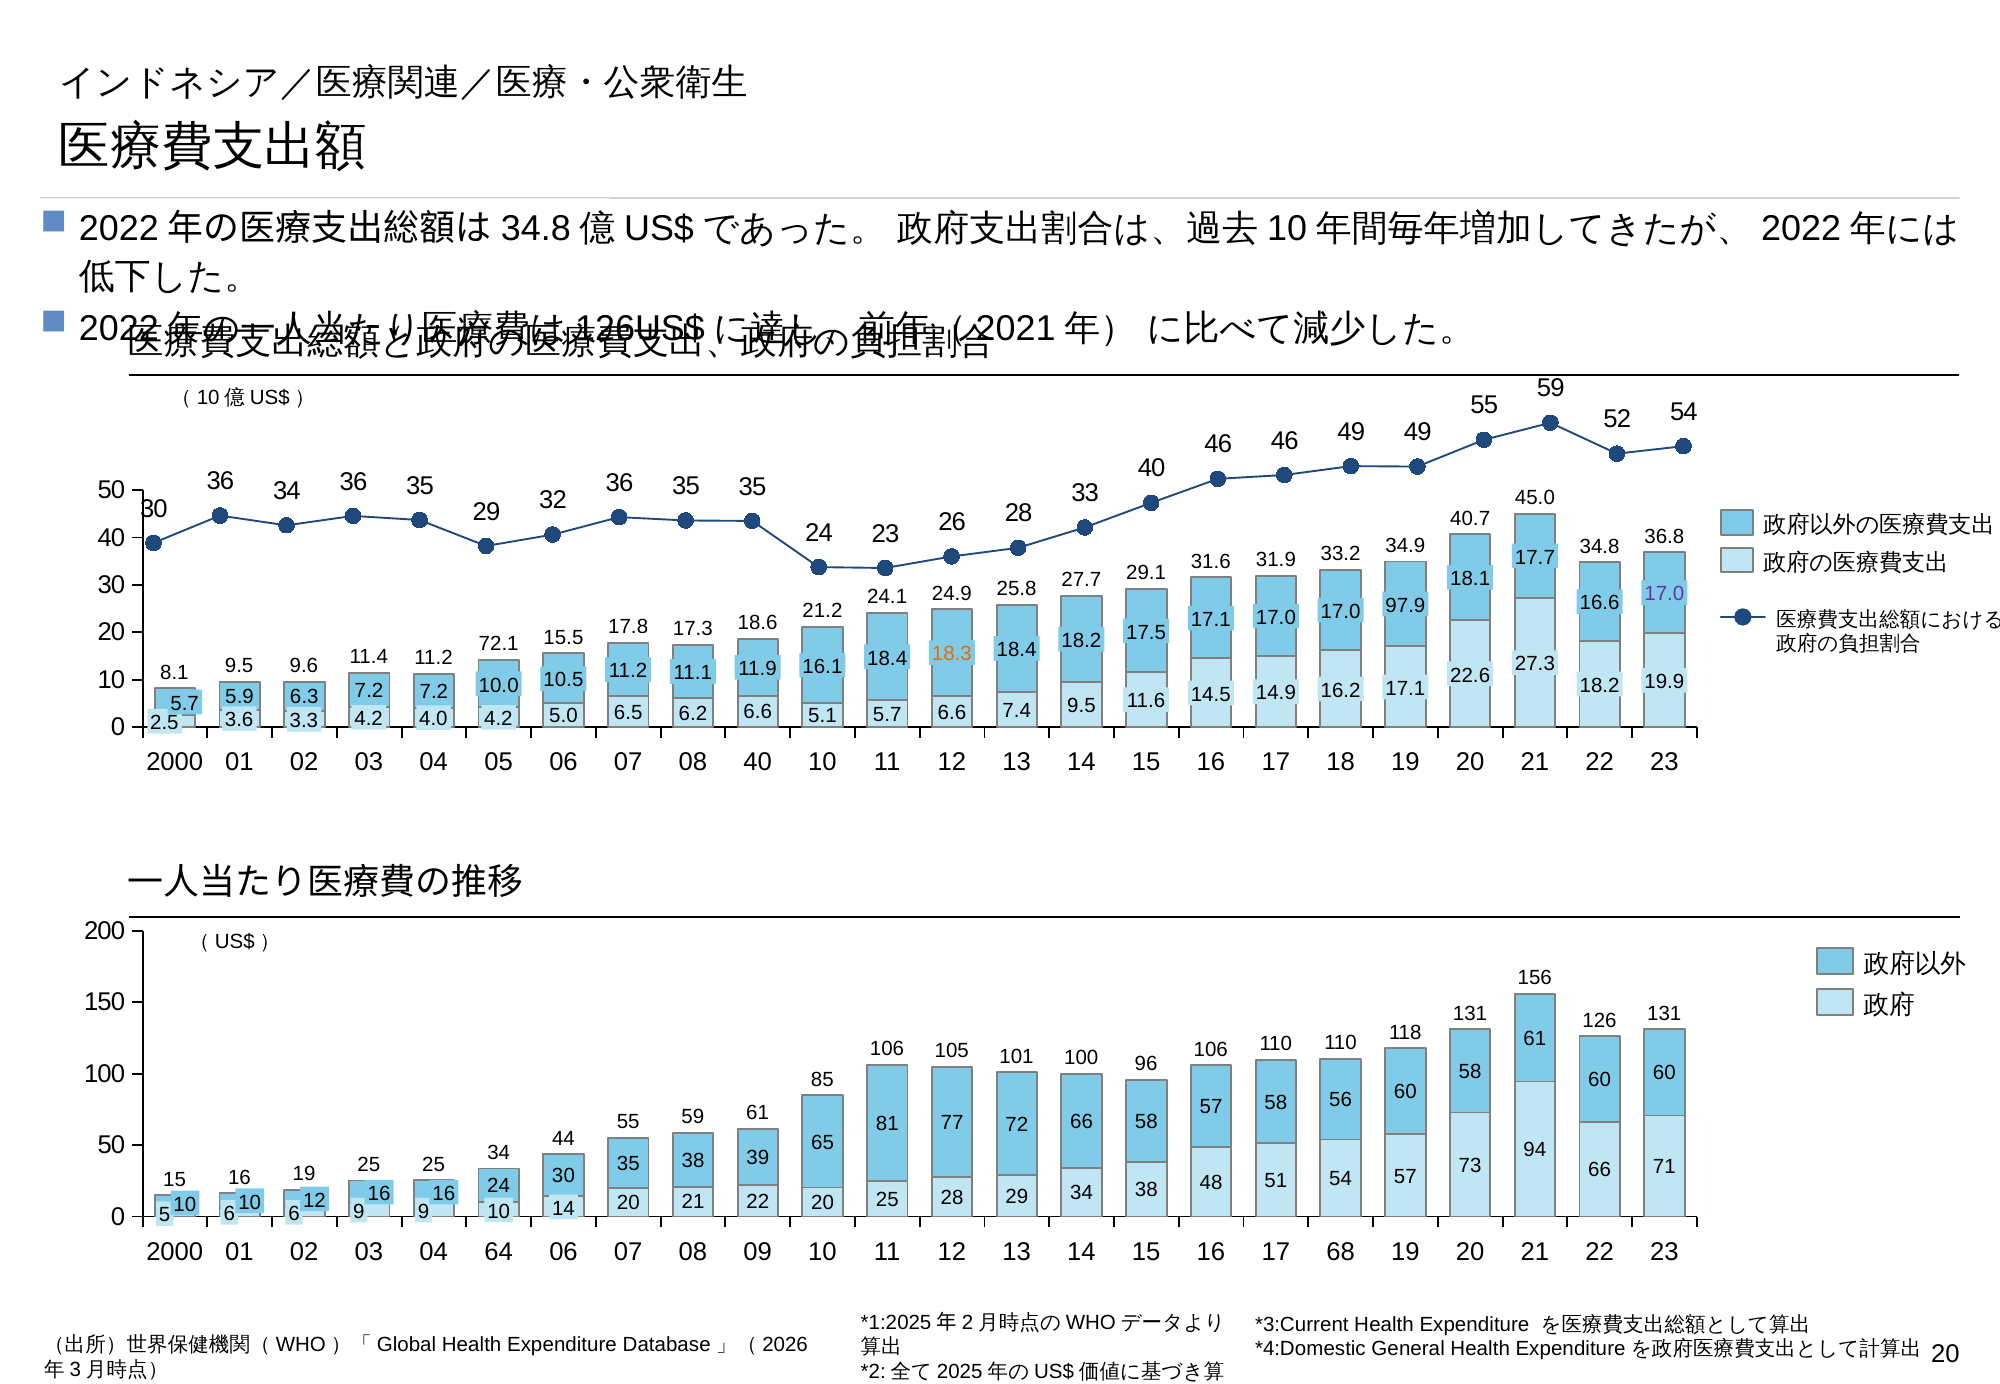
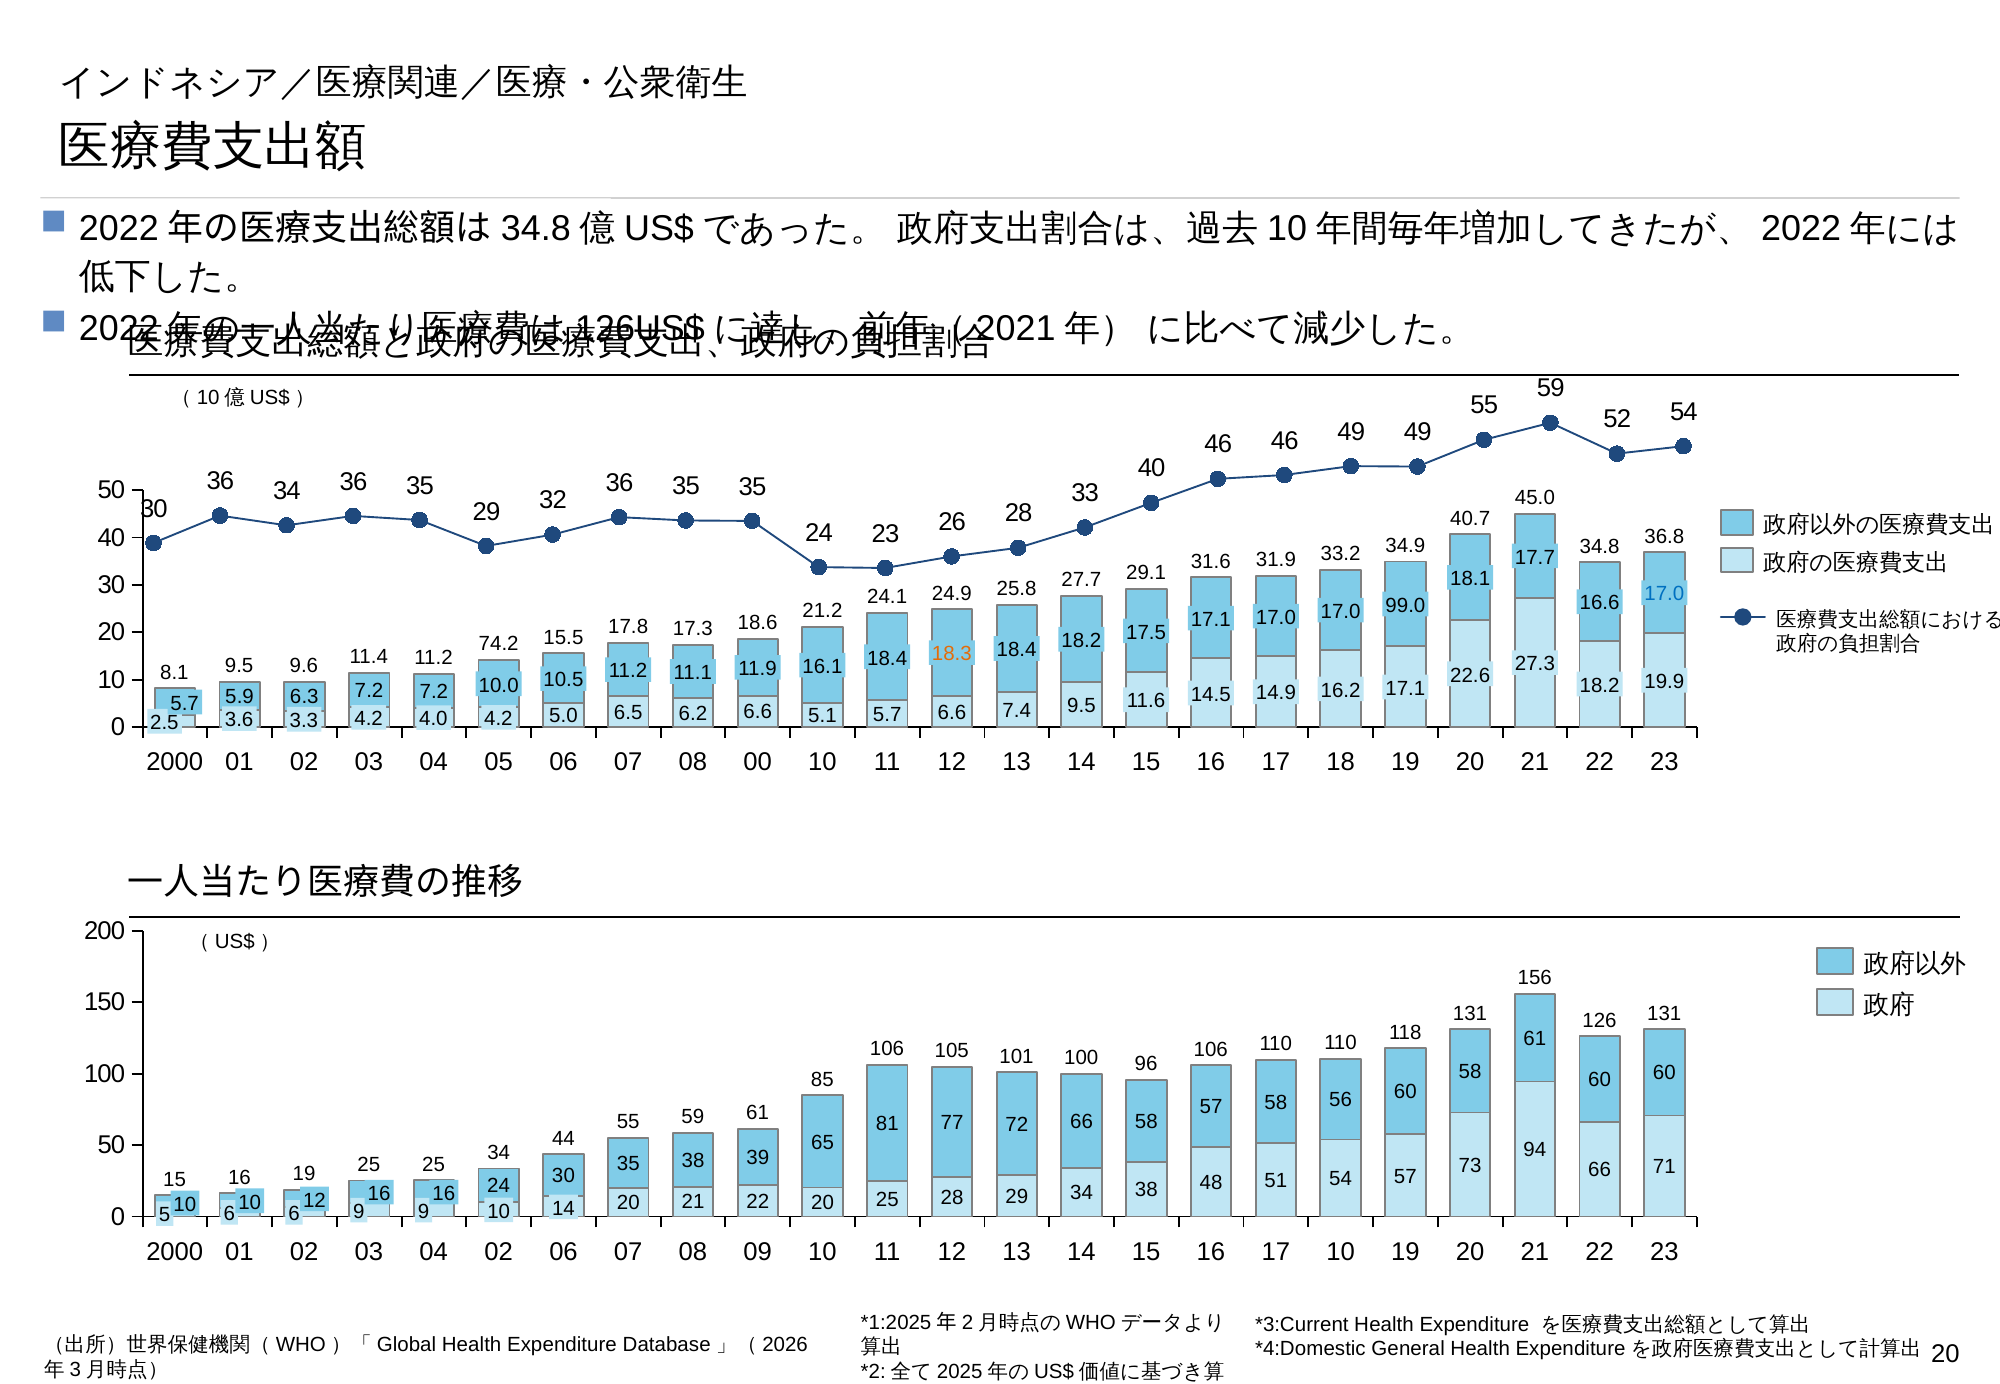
17.0 at (1664, 594) colour: purple -> blue
97.9: 97.9 -> 99.0
72.1: 72.1 -> 74.2
08 40: 40 -> 00
04 64: 64 -> 02
17 68: 68 -> 10
